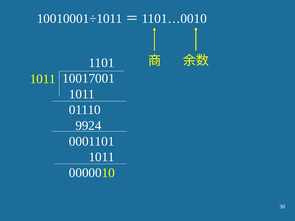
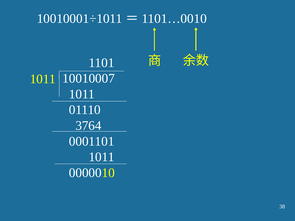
10017001: 10017001 -> 10010007
9924: 9924 -> 3764
